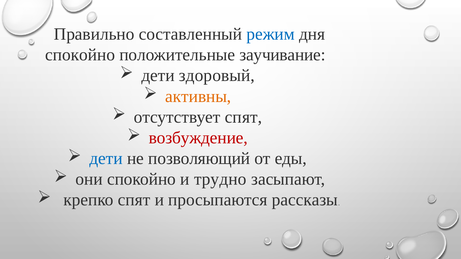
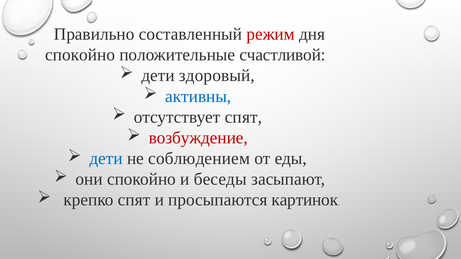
режим colour: blue -> red
заучивание: заучивание -> счастливой
активны colour: orange -> blue
позволяющий: позволяющий -> соблюдением
трудно: трудно -> беседы
рассказы: рассказы -> картинок
